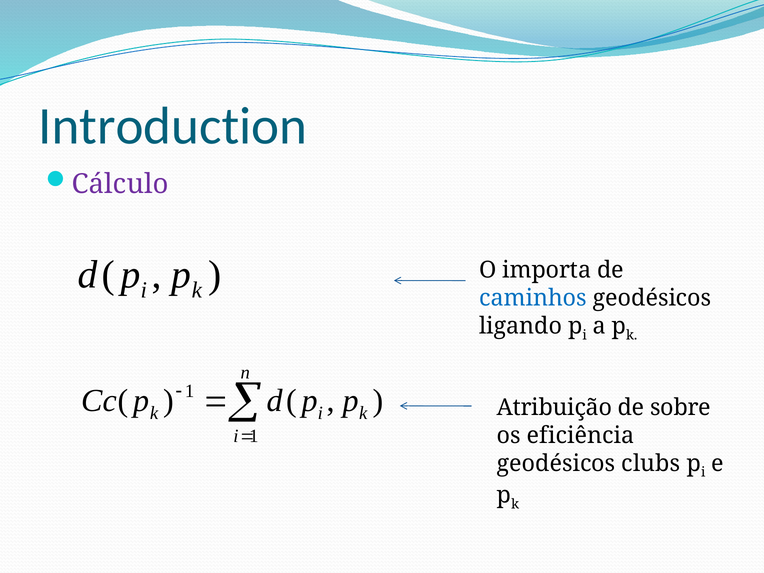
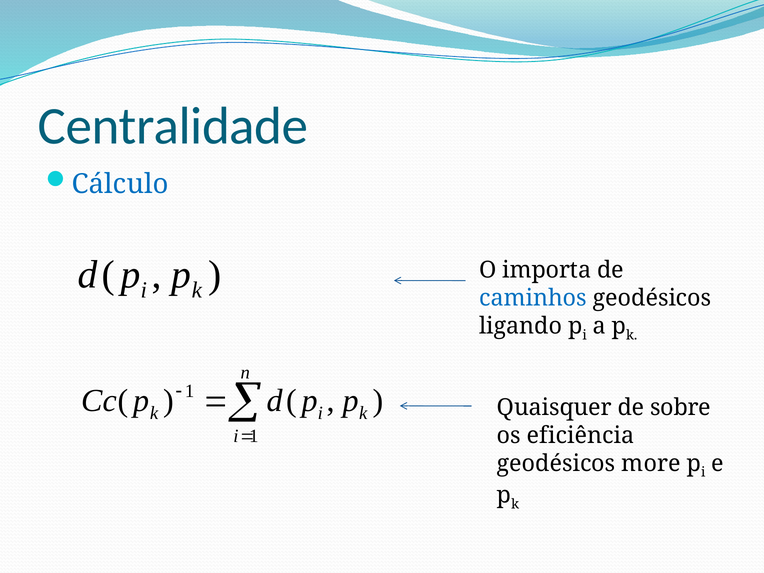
Introduction: Introduction -> Centralidade
Cálculo colour: purple -> blue
Atribuição: Atribuição -> Quaisquer
clubs: clubs -> more
